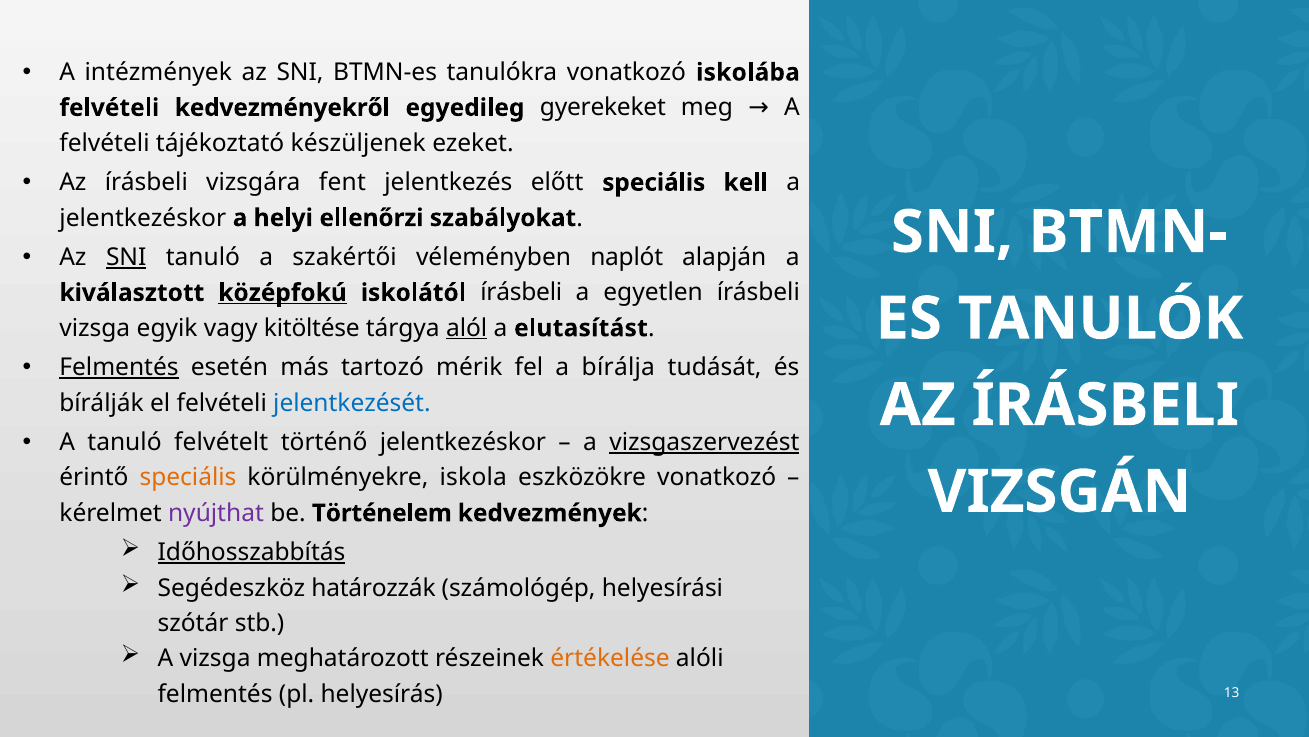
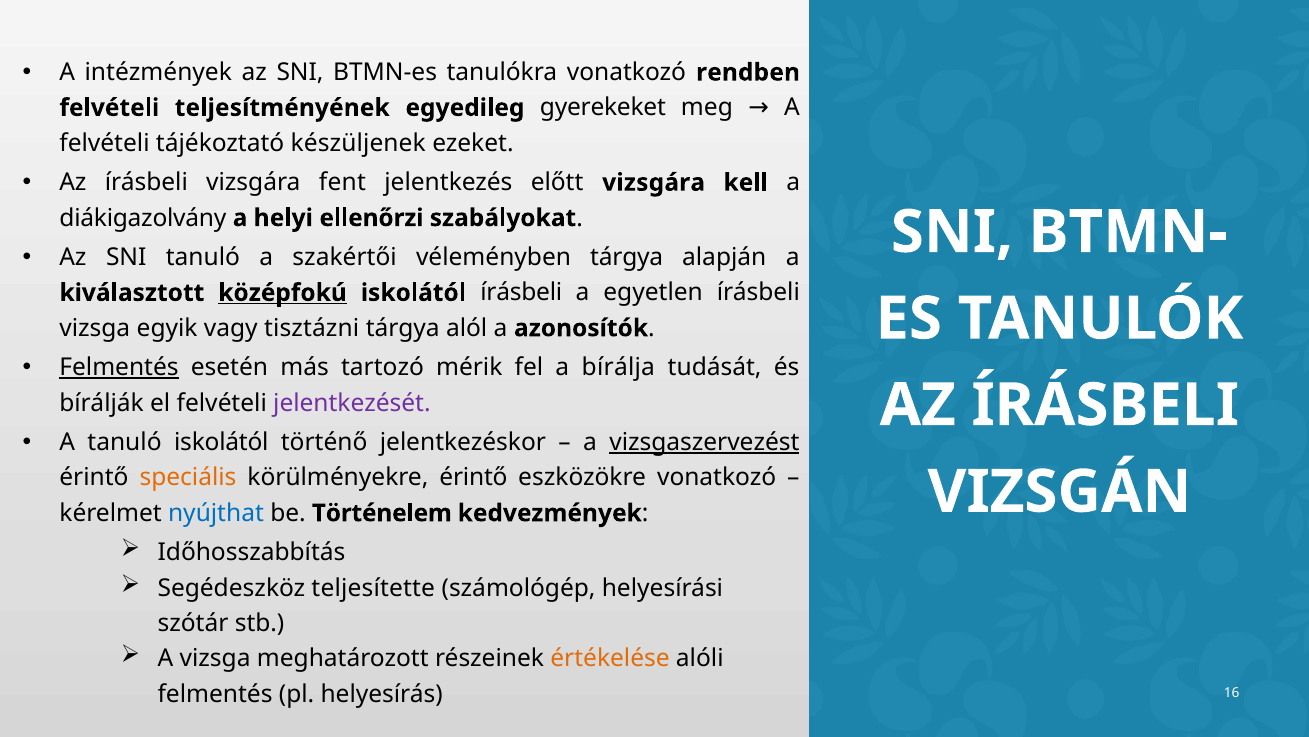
iskolába: iskolába -> rendben
kedvezményekről: kedvezményekről -> teljesítményének
előtt speciális: speciális -> vizsgára
jelentkezéskor at (143, 218): jelentkezéskor -> diákigazolvány
SNI at (126, 257) underline: present -> none
véleményben naplót: naplót -> tárgya
kitöltése: kitöltése -> tisztázni
alól underline: present -> none
elutasítást: elutasítást -> azonosítók
jelentkezését colour: blue -> purple
tanuló felvételt: felvételt -> iskolától
körülményekre iskola: iskola -> érintő
nyújthat colour: purple -> blue
Időhosszabbítás underline: present -> none
határozzák: határozzák -> teljesítette
13: 13 -> 16
